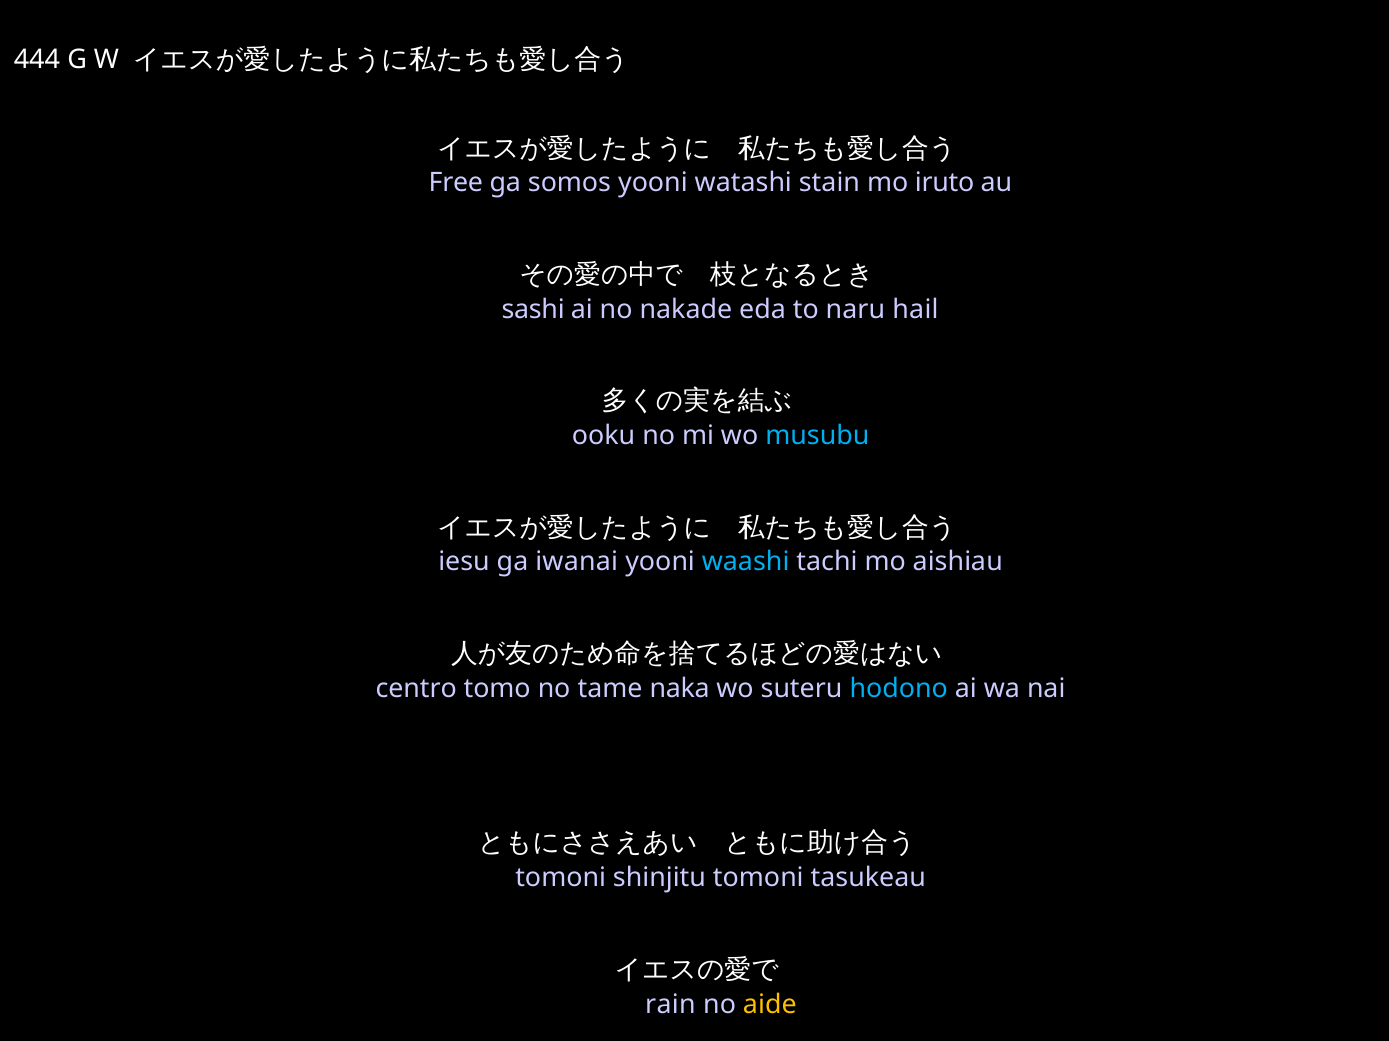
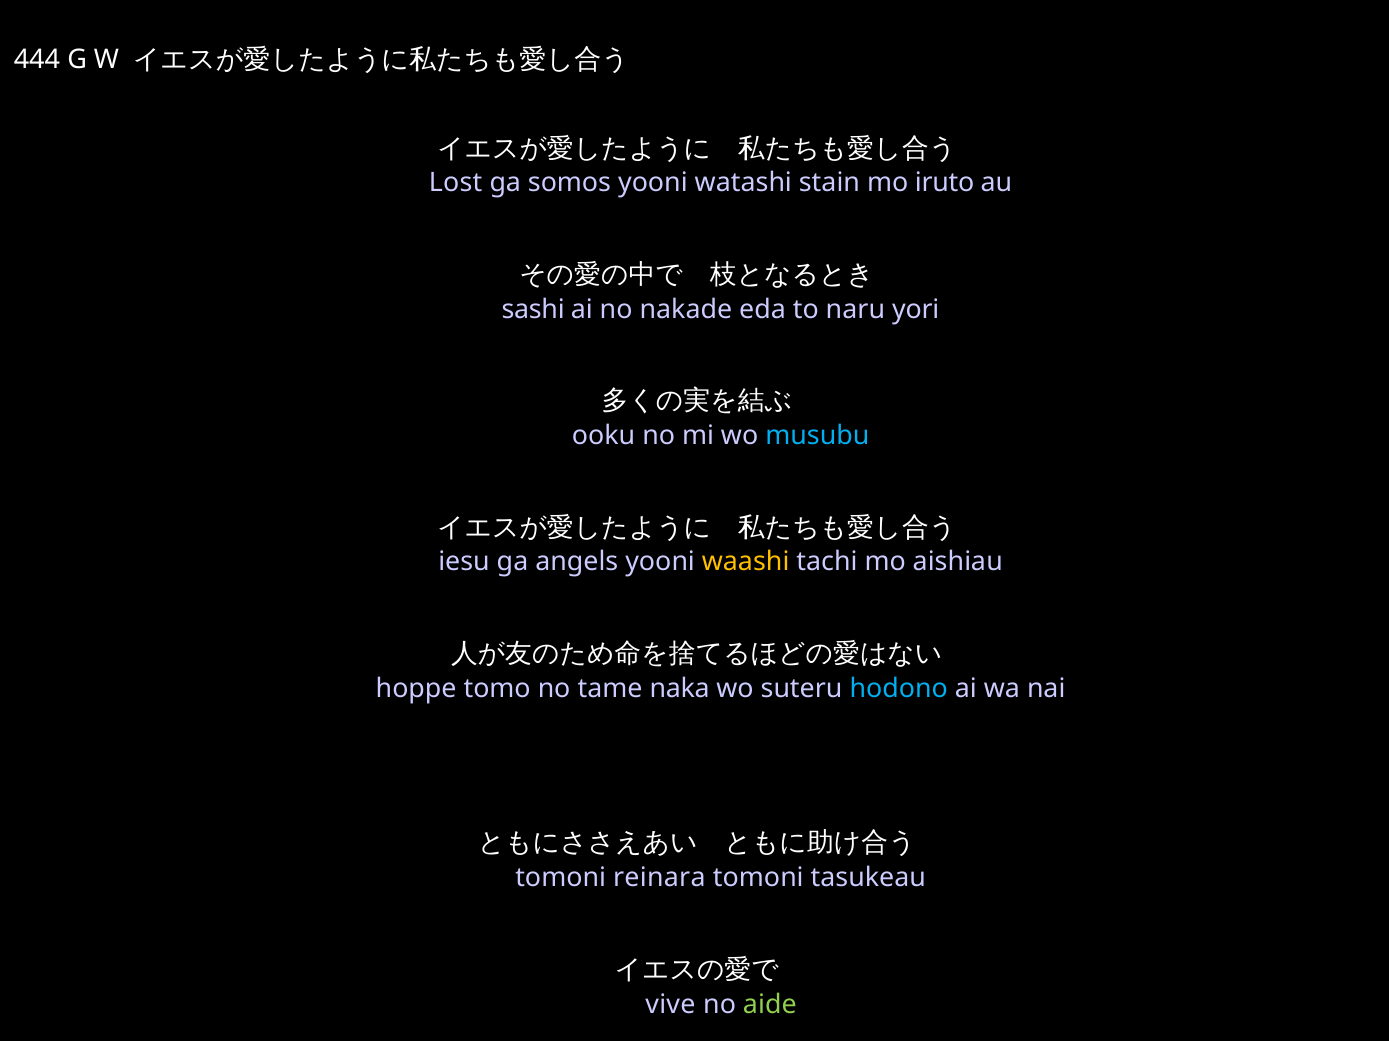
Free: Free -> Lost
hail: hail -> yori
iwanai: iwanai -> angels
waashi colour: light blue -> yellow
centro: centro -> hoppe
shinjitu: shinjitu -> reinara
rain: rain -> vive
aide colour: yellow -> light green
